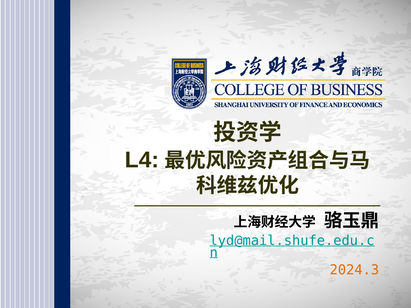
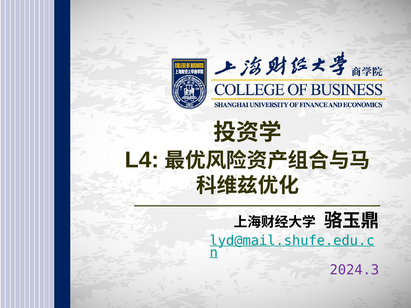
2024.3 colour: orange -> purple
